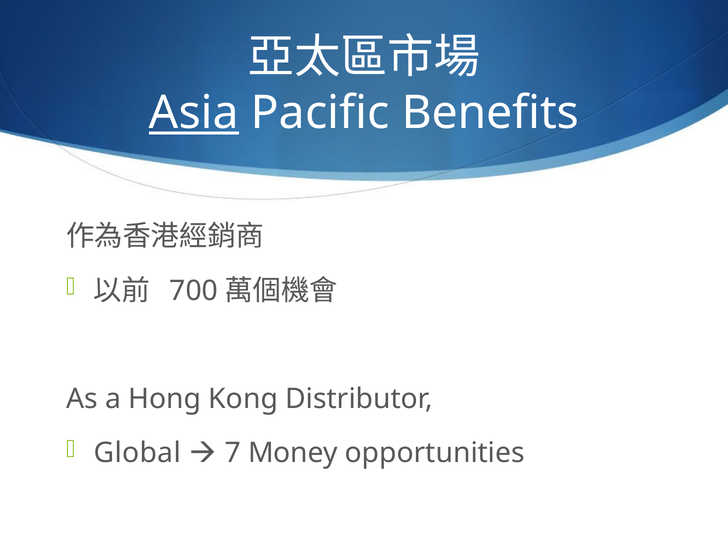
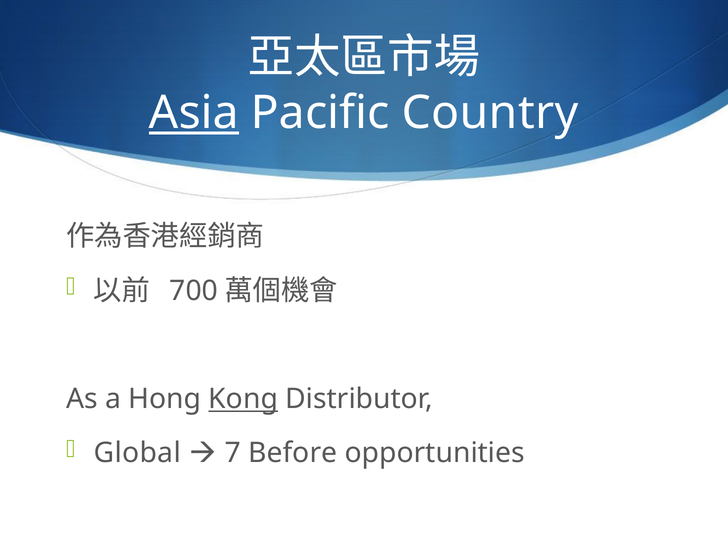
Benefits: Benefits -> Country
Kong underline: none -> present
Money: Money -> Before
